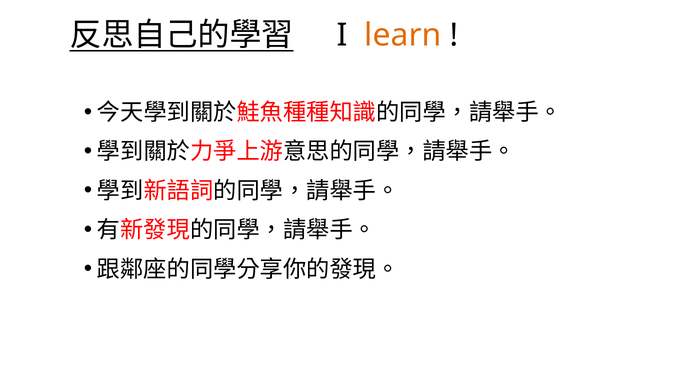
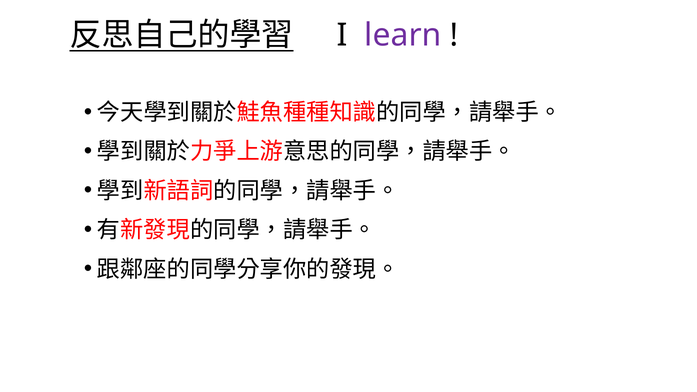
learn colour: orange -> purple
